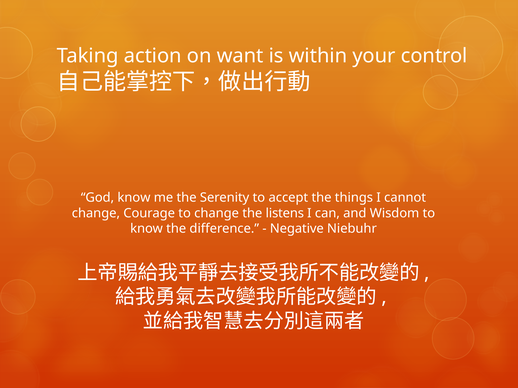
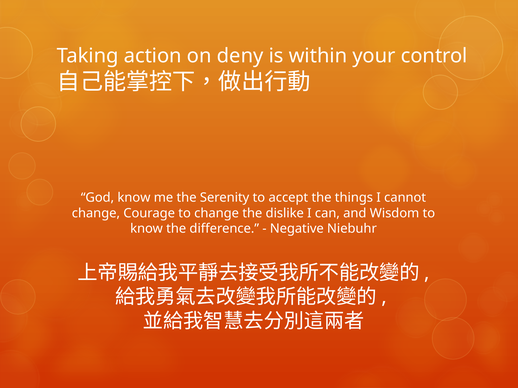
want: want -> deny
listens: listens -> dislike
